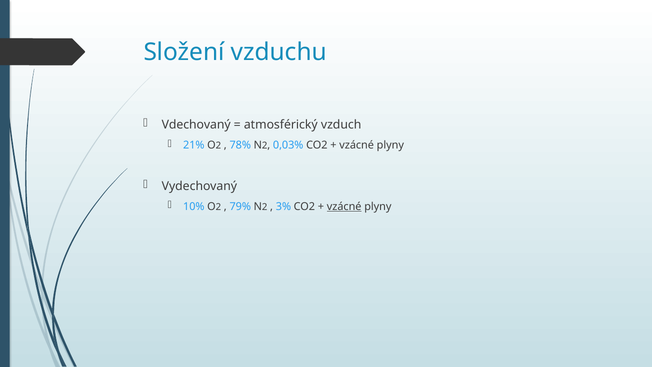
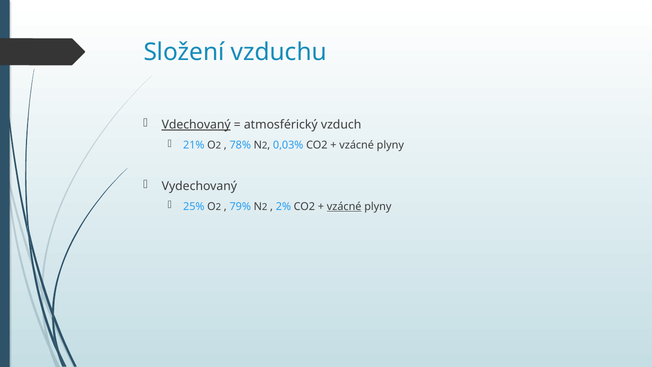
Vdechovaný underline: none -> present
10%: 10% -> 25%
3%: 3% -> 2%
